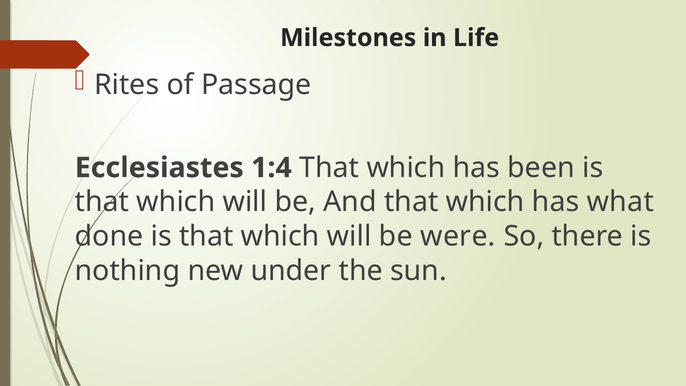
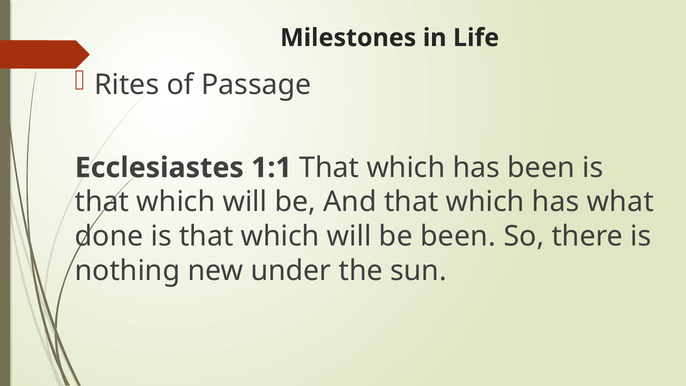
1:4: 1:4 -> 1:1
be were: were -> been
